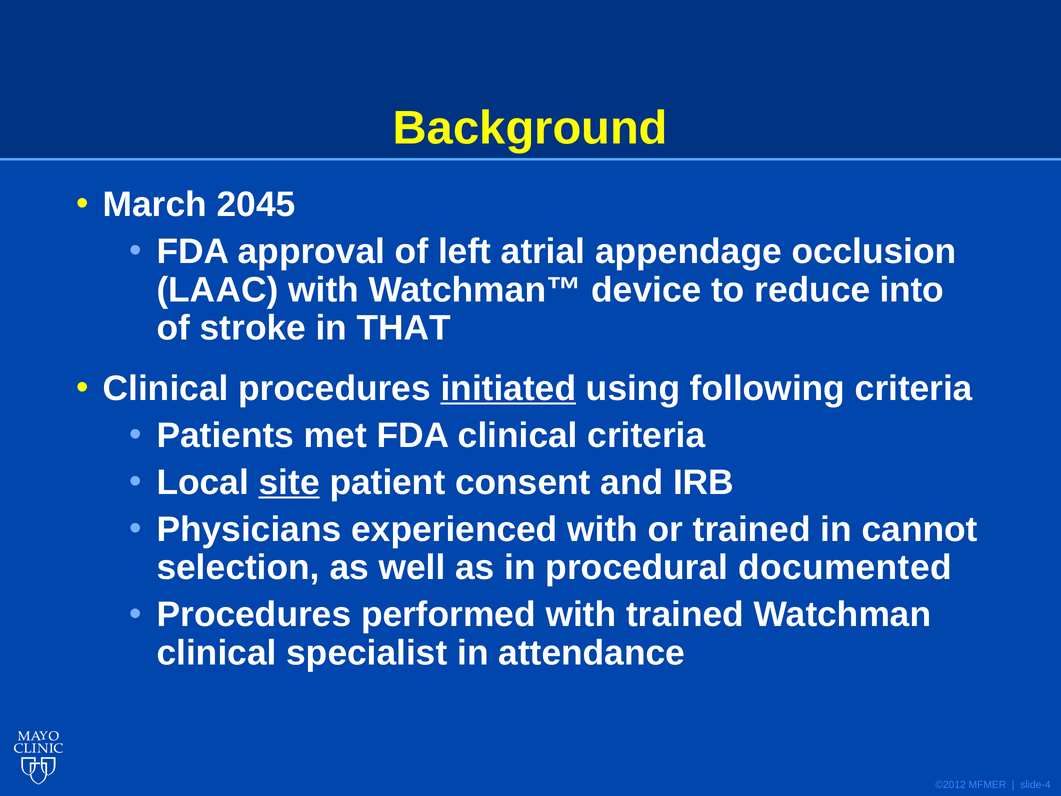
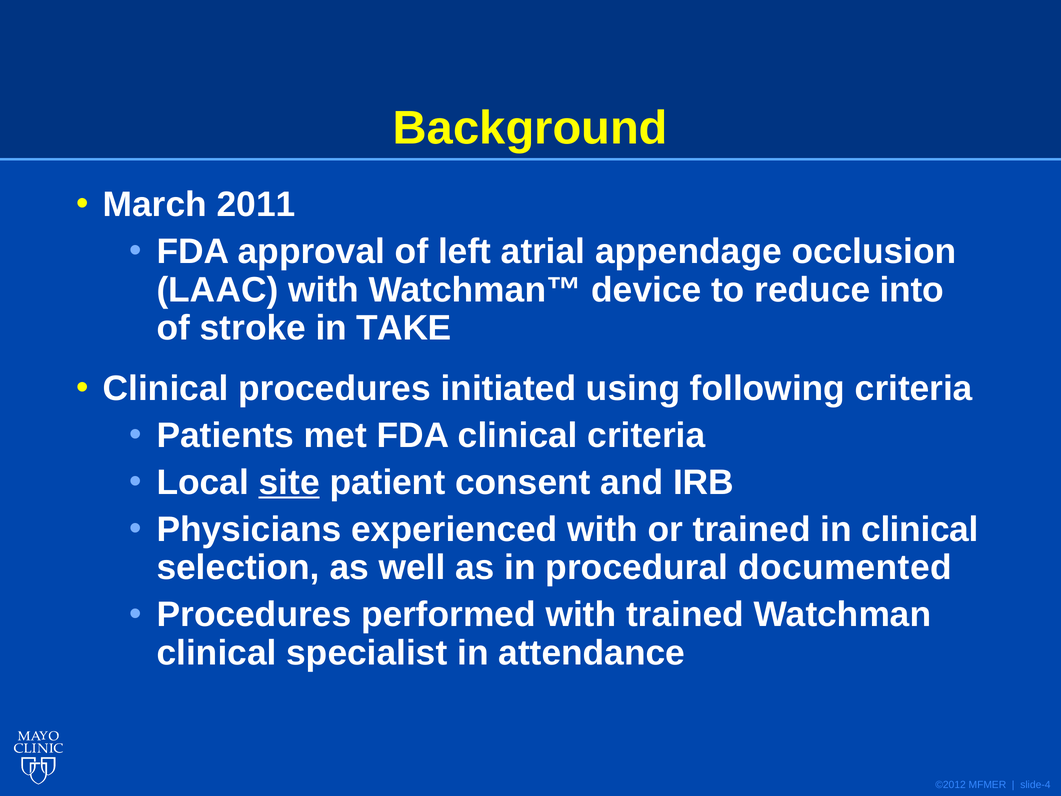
2045: 2045 -> 2011
THAT: THAT -> TAKE
initiated underline: present -> none
in cannot: cannot -> clinical
